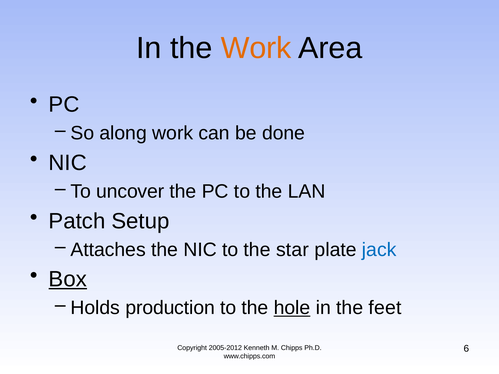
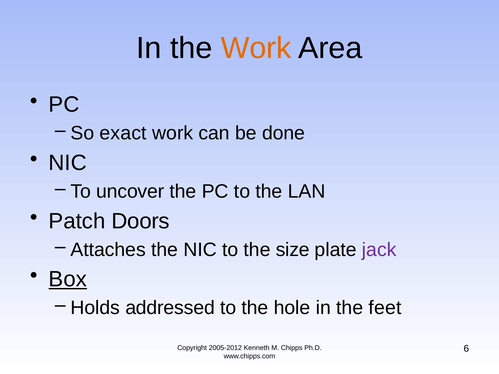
along: along -> exact
Setup: Setup -> Doors
star: star -> size
jack colour: blue -> purple
production: production -> addressed
hole underline: present -> none
